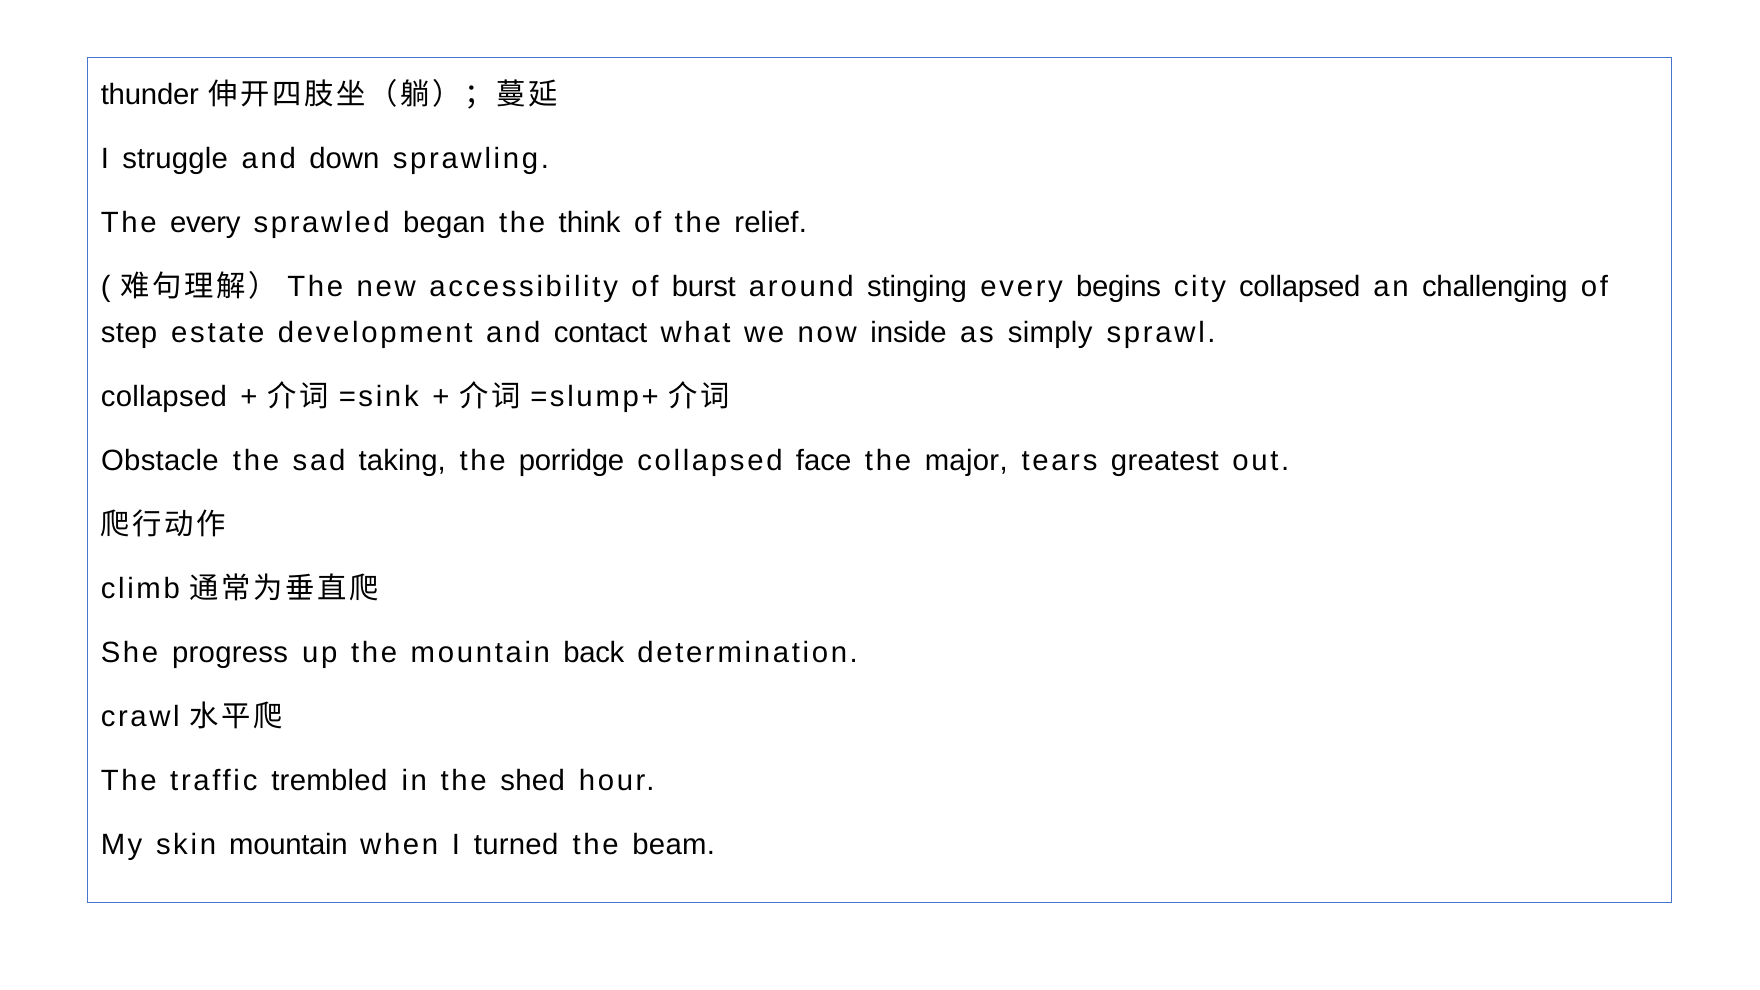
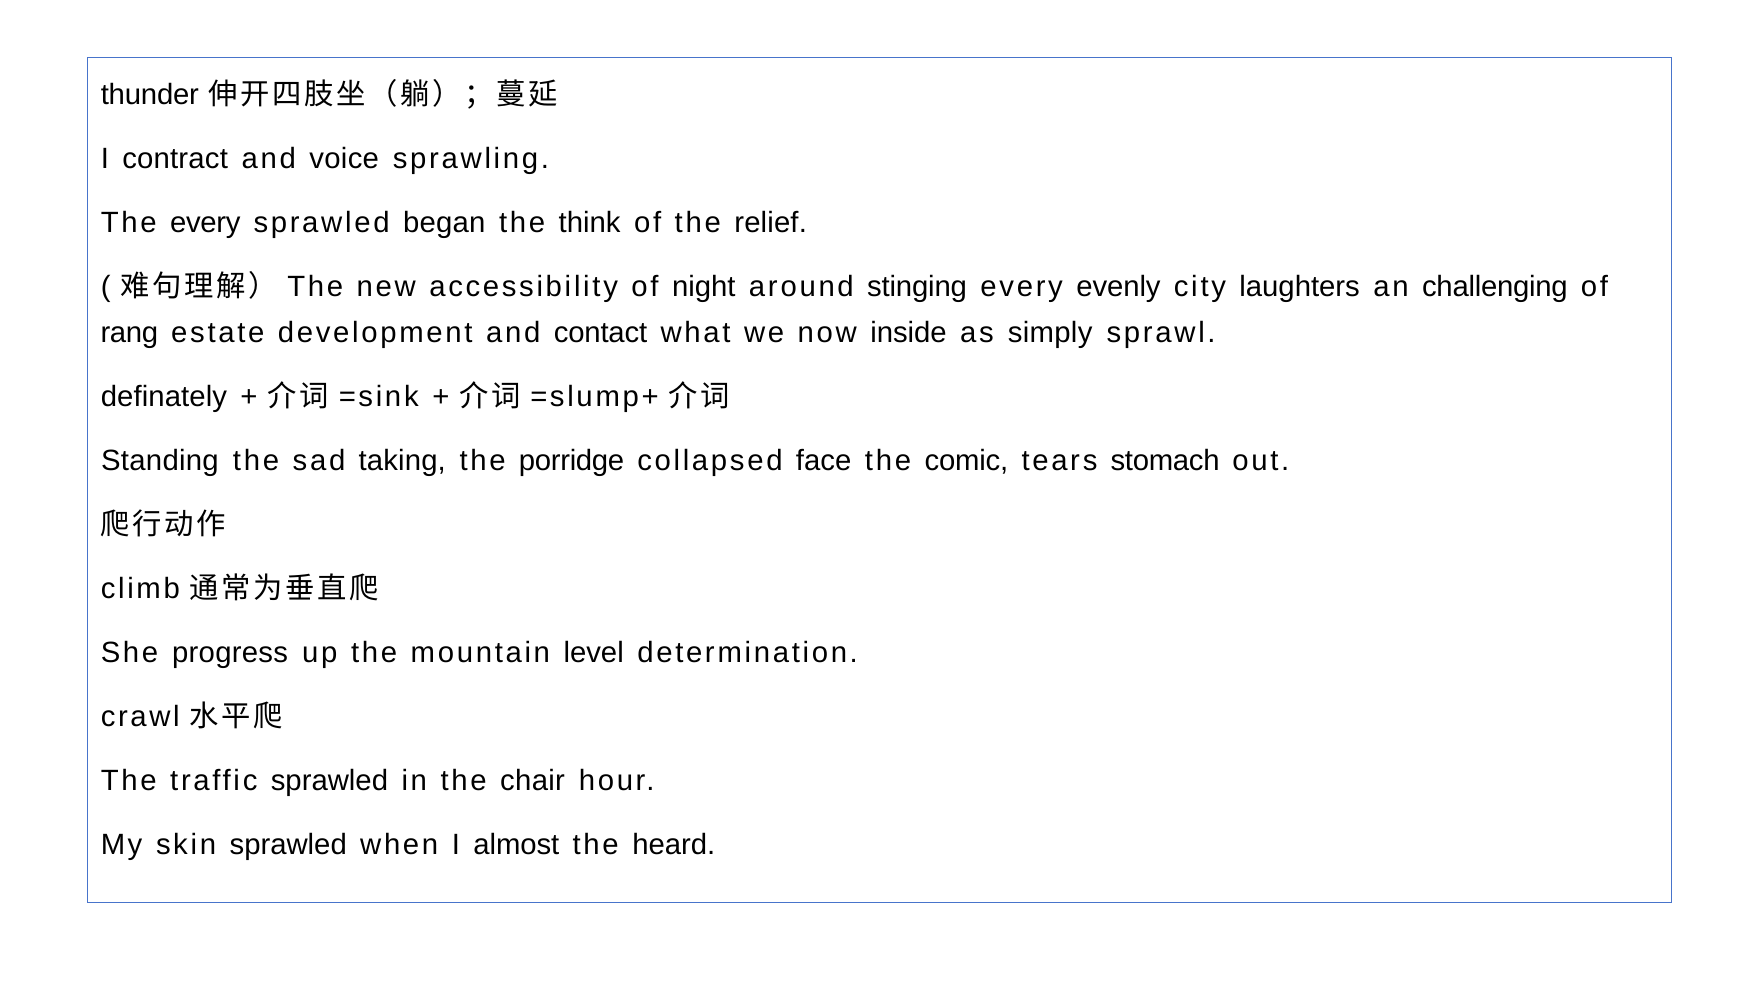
struggle: struggle -> contract
down: down -> voice
burst: burst -> night
begins: begins -> evenly
city collapsed: collapsed -> laughters
step: step -> rang
collapsed at (164, 397): collapsed -> definately
Obstacle: Obstacle -> Standing
major: major -> comic
greatest: greatest -> stomach
back: back -> level
traffic trembled: trembled -> sprawled
shed: shed -> chair
skin mountain: mountain -> sprawled
turned: turned -> almost
beam: beam -> heard
